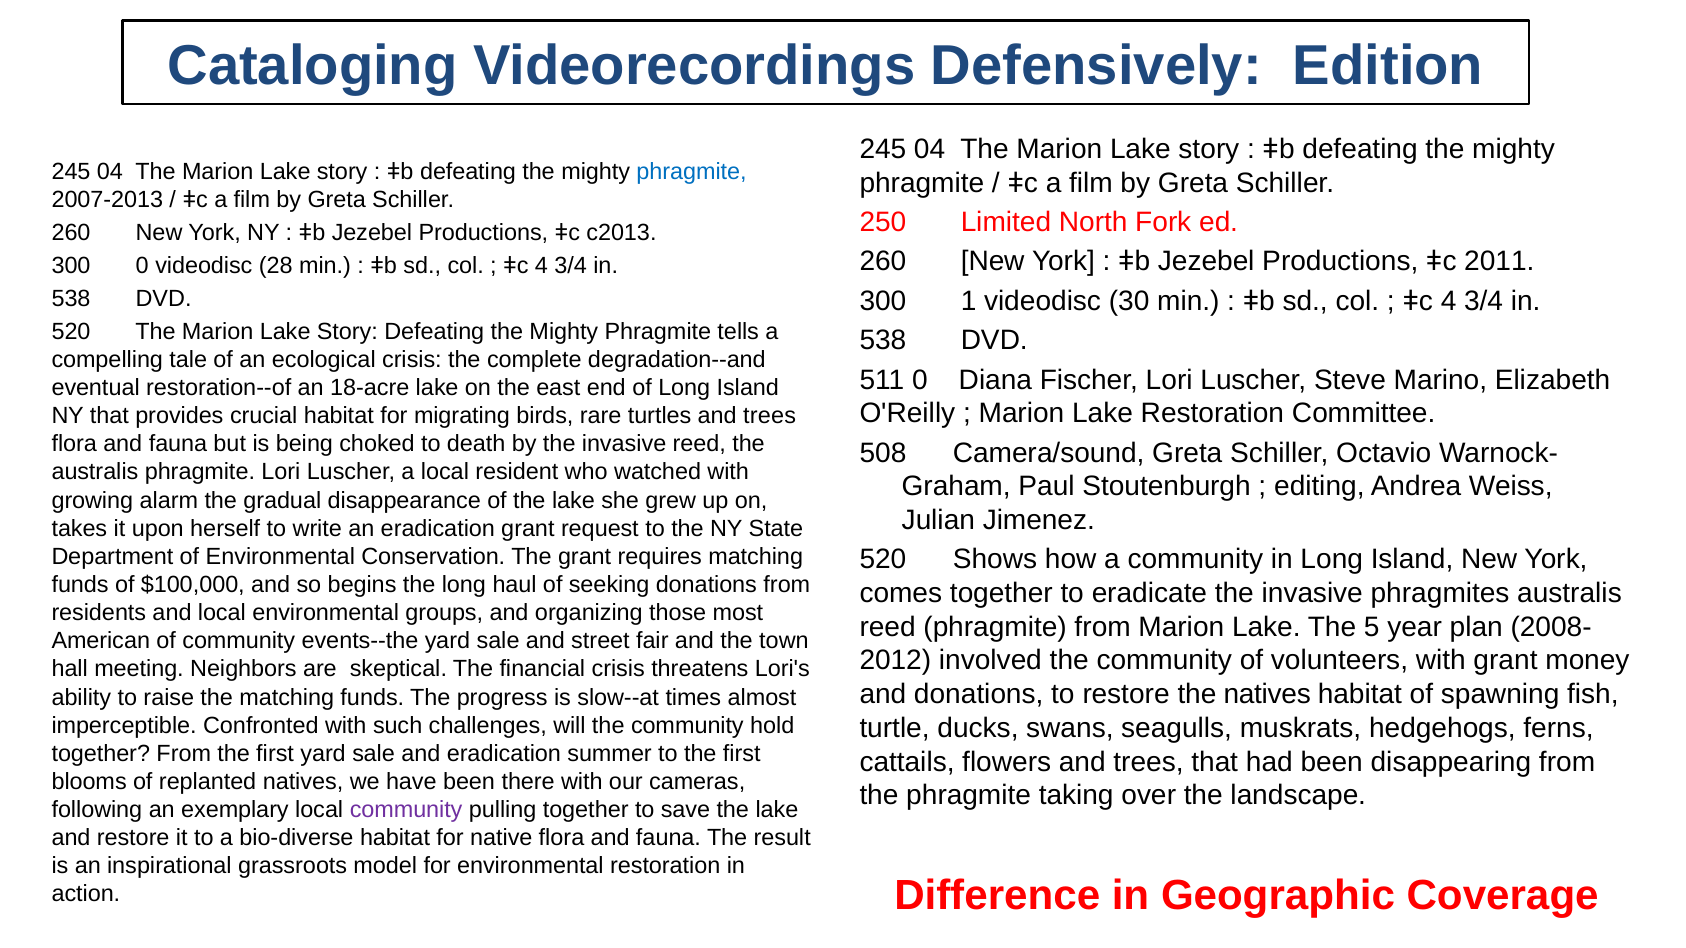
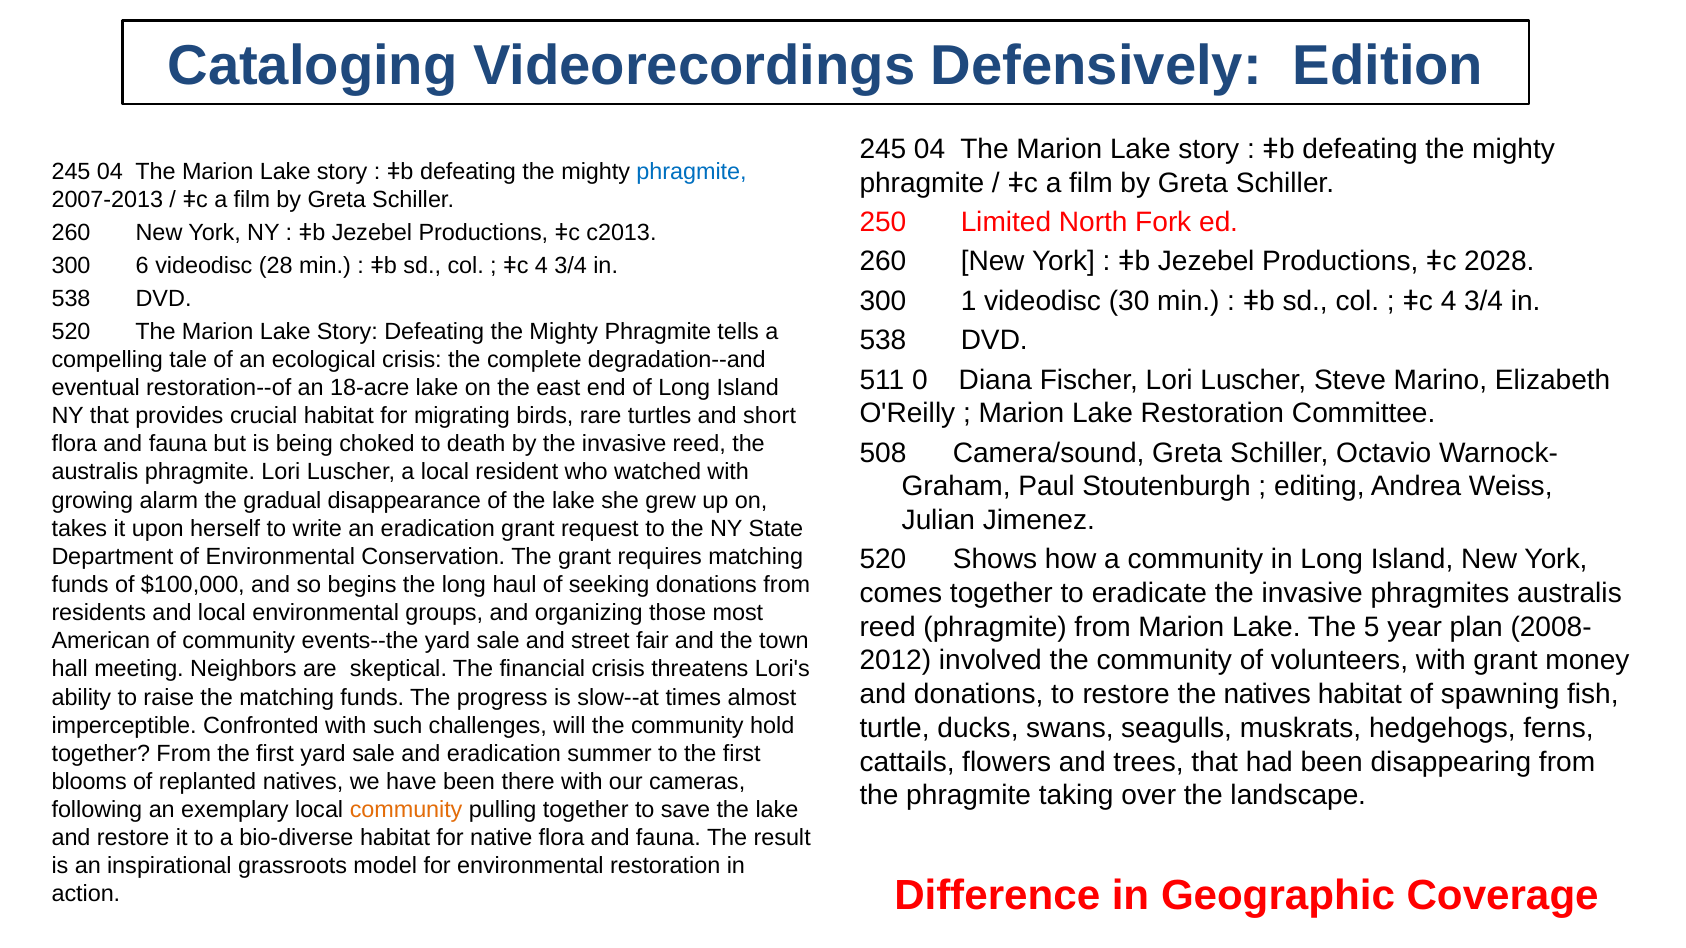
2011: 2011 -> 2028
300 0: 0 -> 6
turtles and trees: trees -> short
community at (406, 810) colour: purple -> orange
